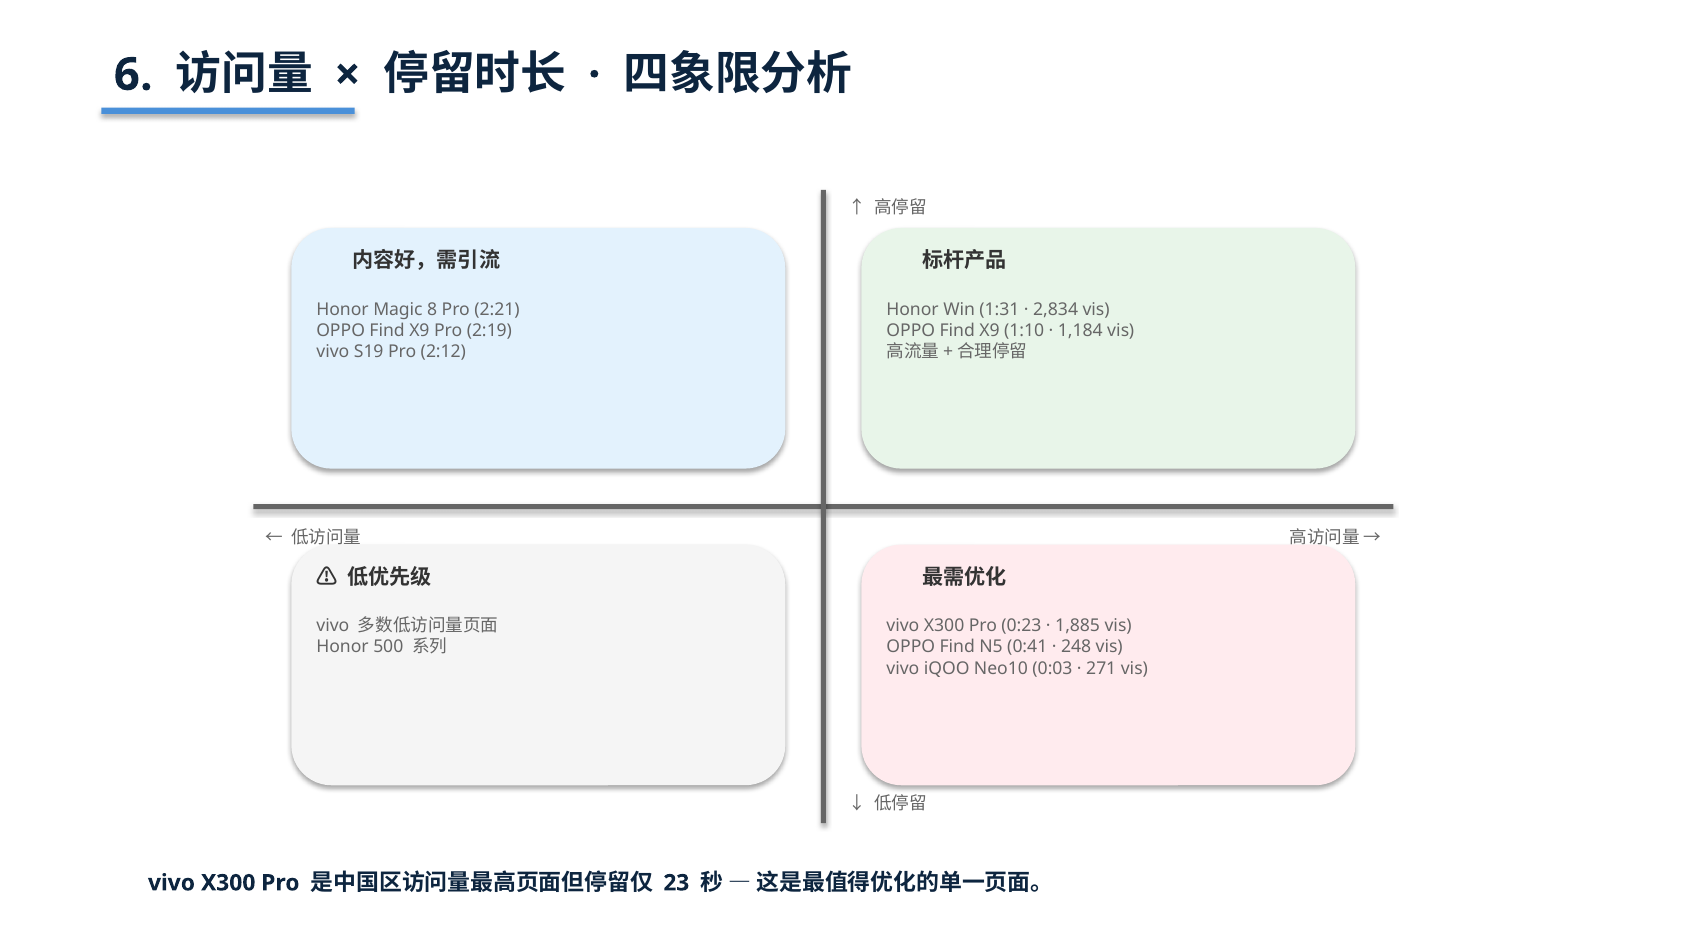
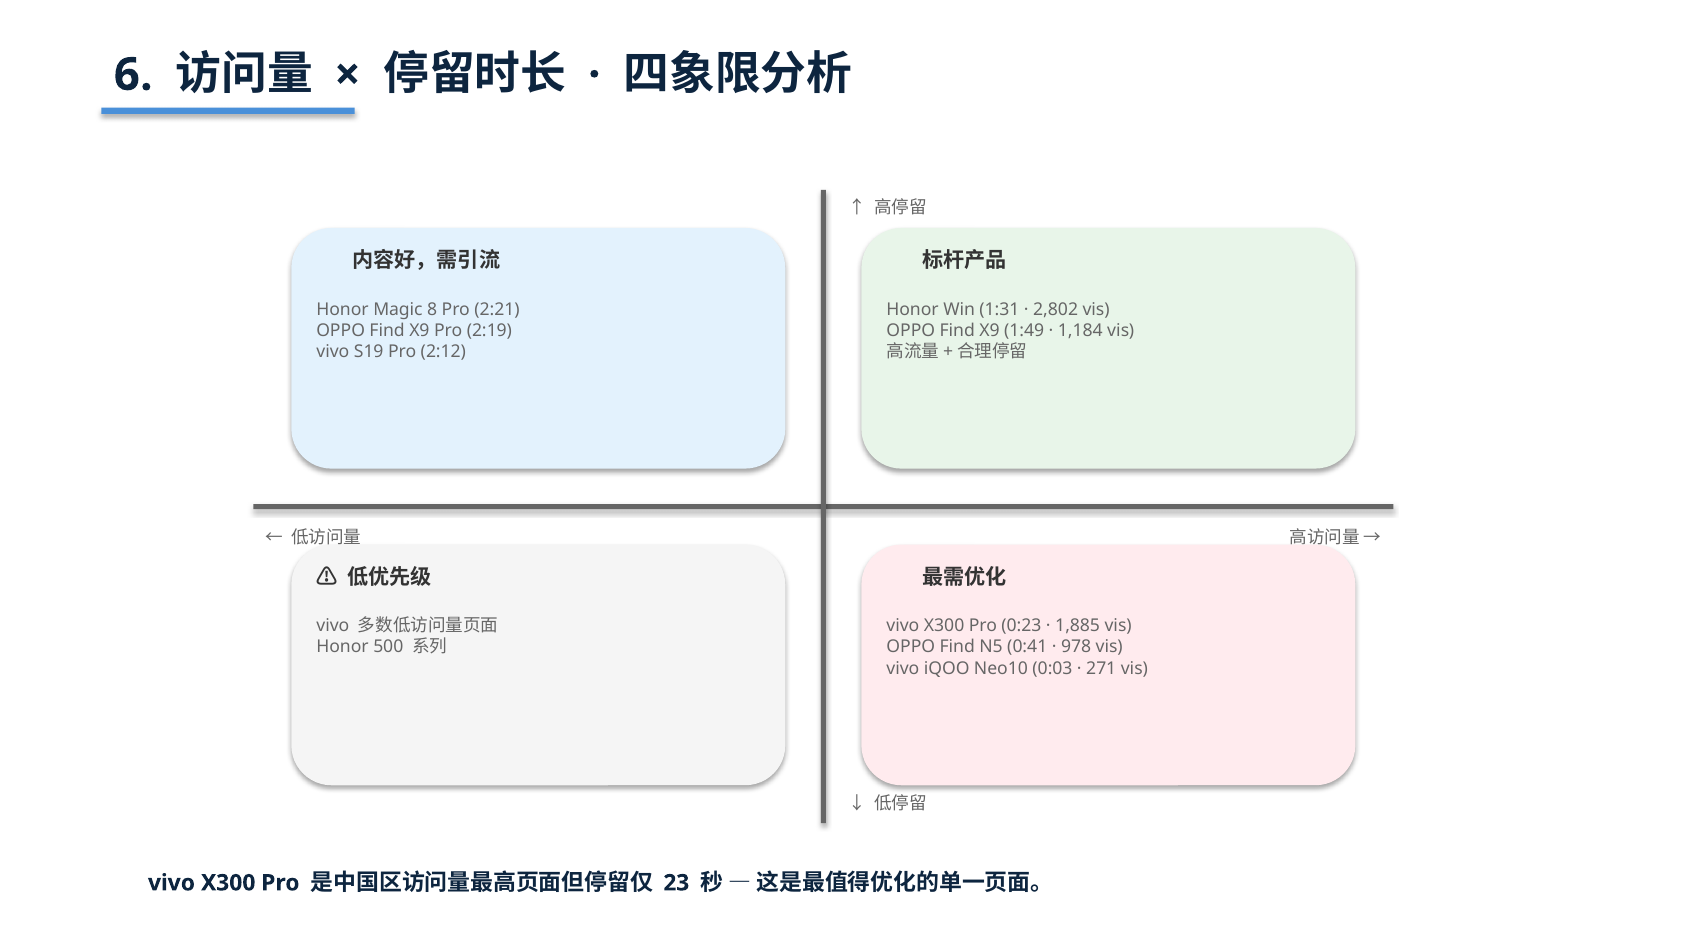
2,834: 2,834 -> 2,802
1:10: 1:10 -> 1:49
248: 248 -> 978
